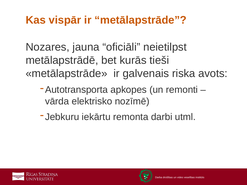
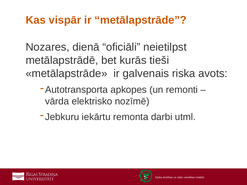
jauna: jauna -> dienā
